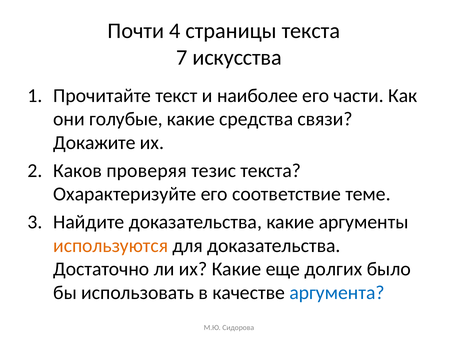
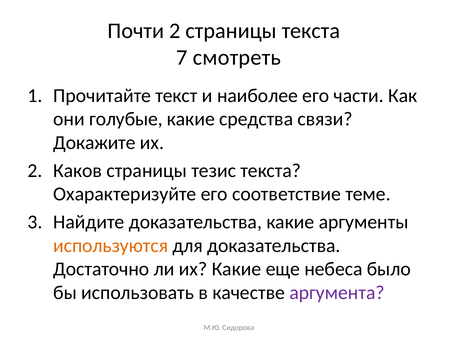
Почти 4: 4 -> 2
искусства: искусства -> смотреть
Каков проверяя: проверяя -> страницы
долгих: долгих -> небеса
аргумента colour: blue -> purple
